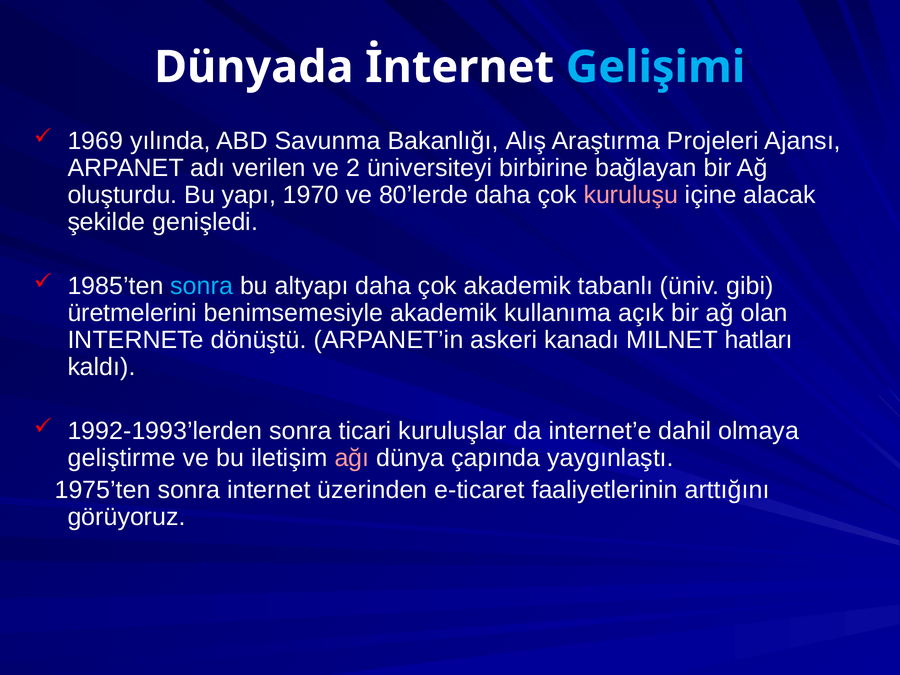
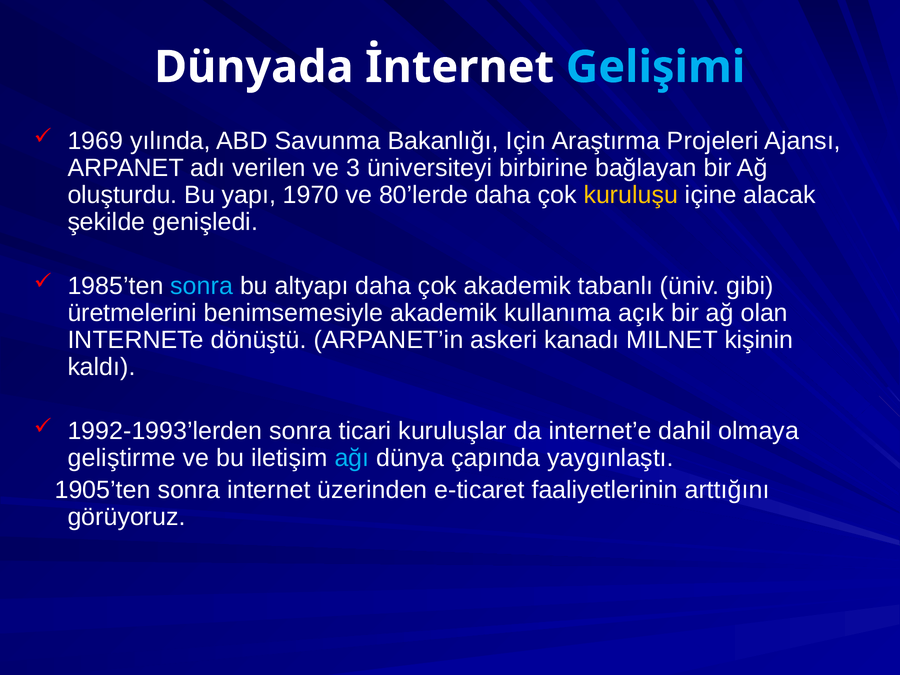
Alış: Alış -> Için
2: 2 -> 3
kuruluşu colour: pink -> yellow
hatları: hatları -> kişinin
ağı colour: pink -> light blue
1975’ten: 1975’ten -> 1905’ten
